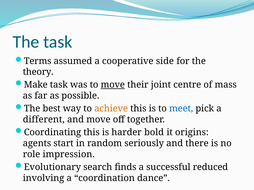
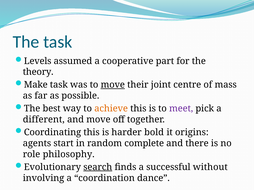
Terms: Terms -> Levels
side: side -> part
meet colour: blue -> purple
seriously: seriously -> complete
impression: impression -> philosophy
search underline: none -> present
reduced: reduced -> without
